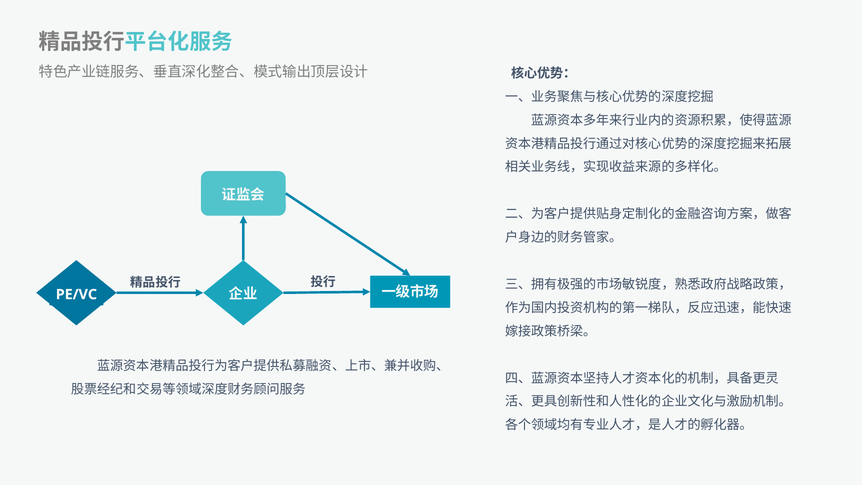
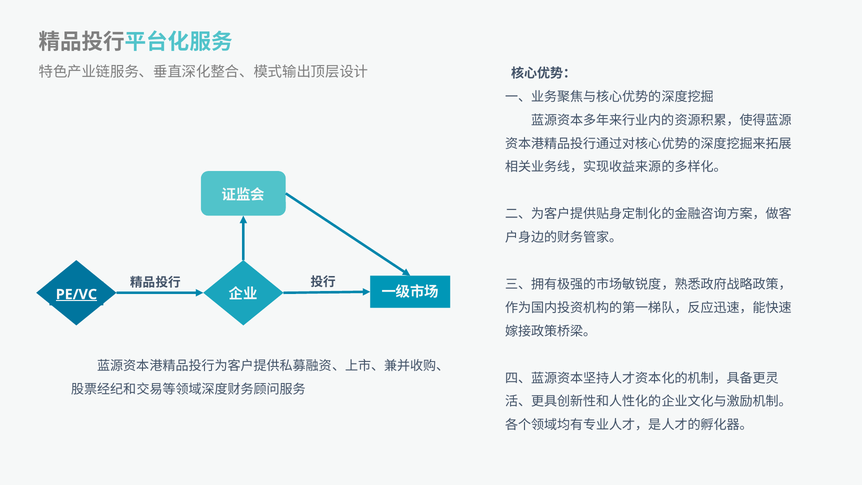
PE/VC underline: none -> present
